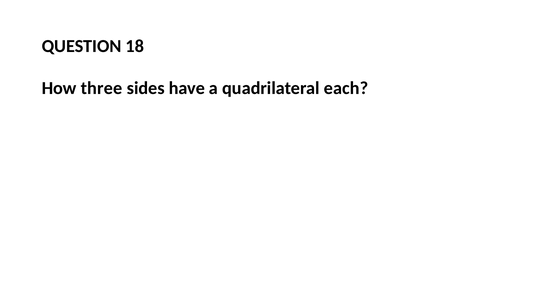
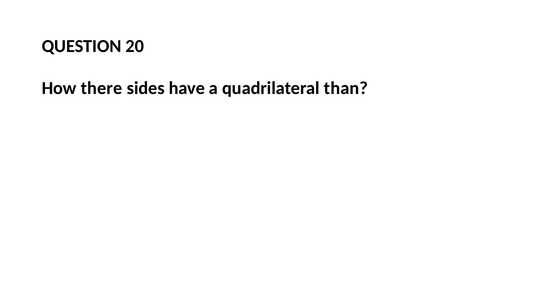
18: 18 -> 20
three: three -> there
each: each -> than
